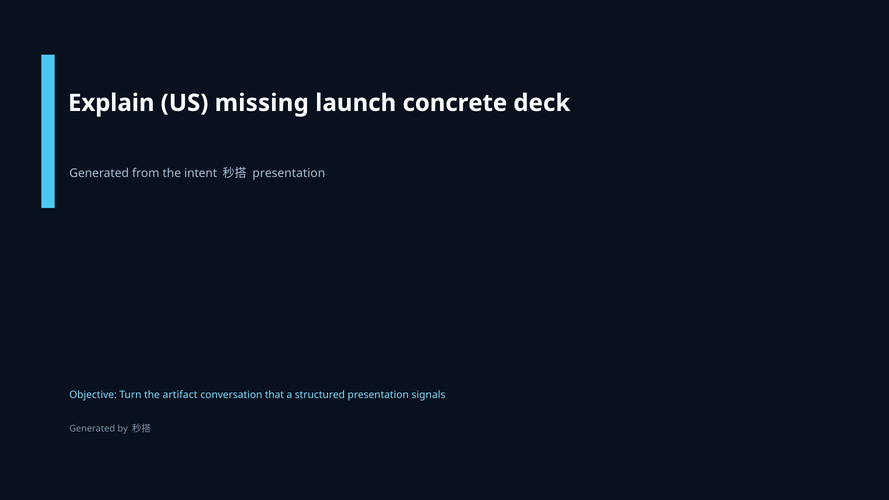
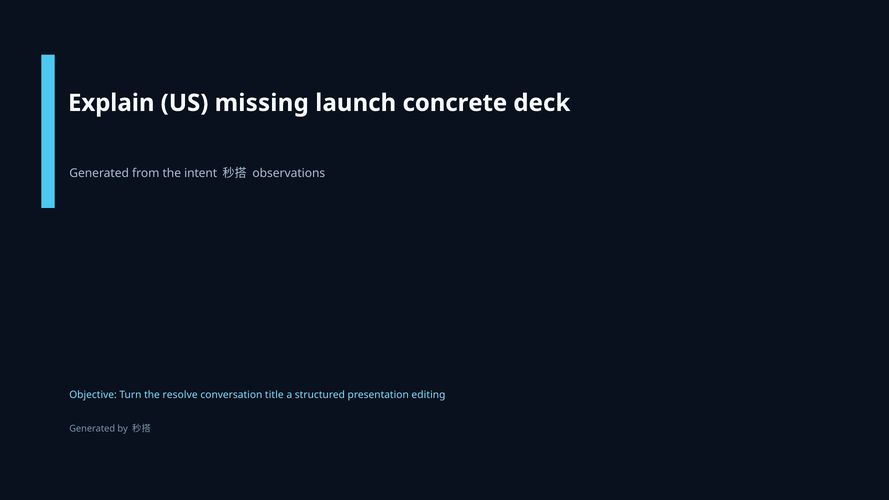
presentation at (289, 174): presentation -> observations
artifact: artifact -> resolve
that: that -> title
signals: signals -> editing
